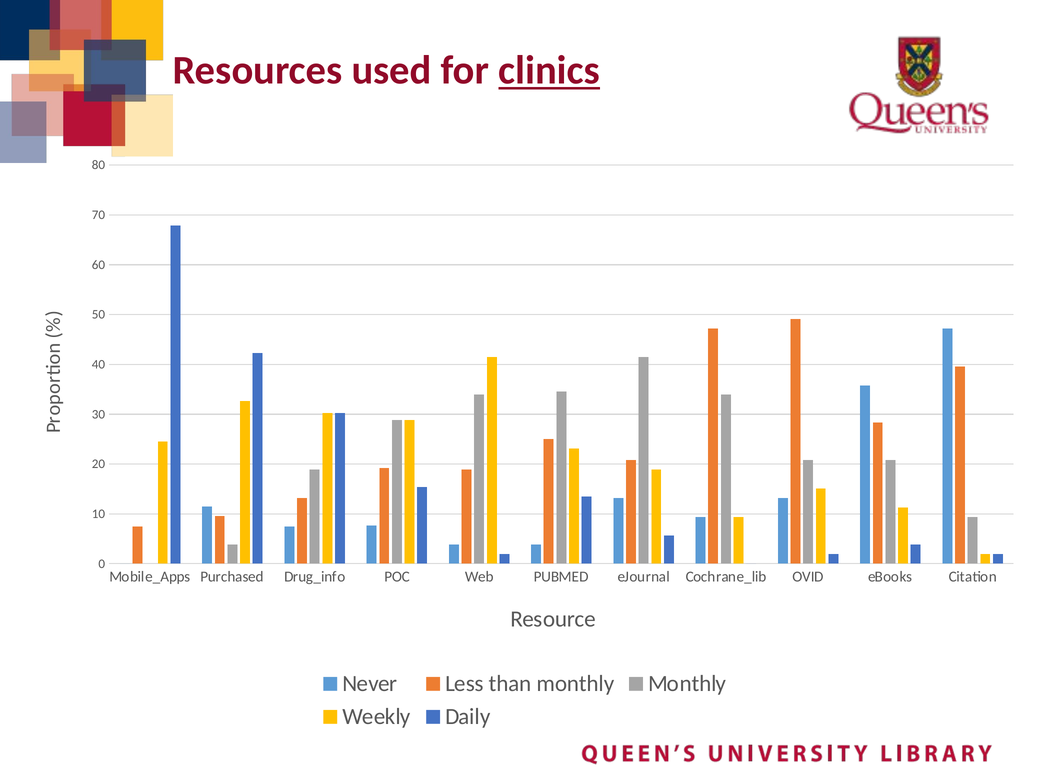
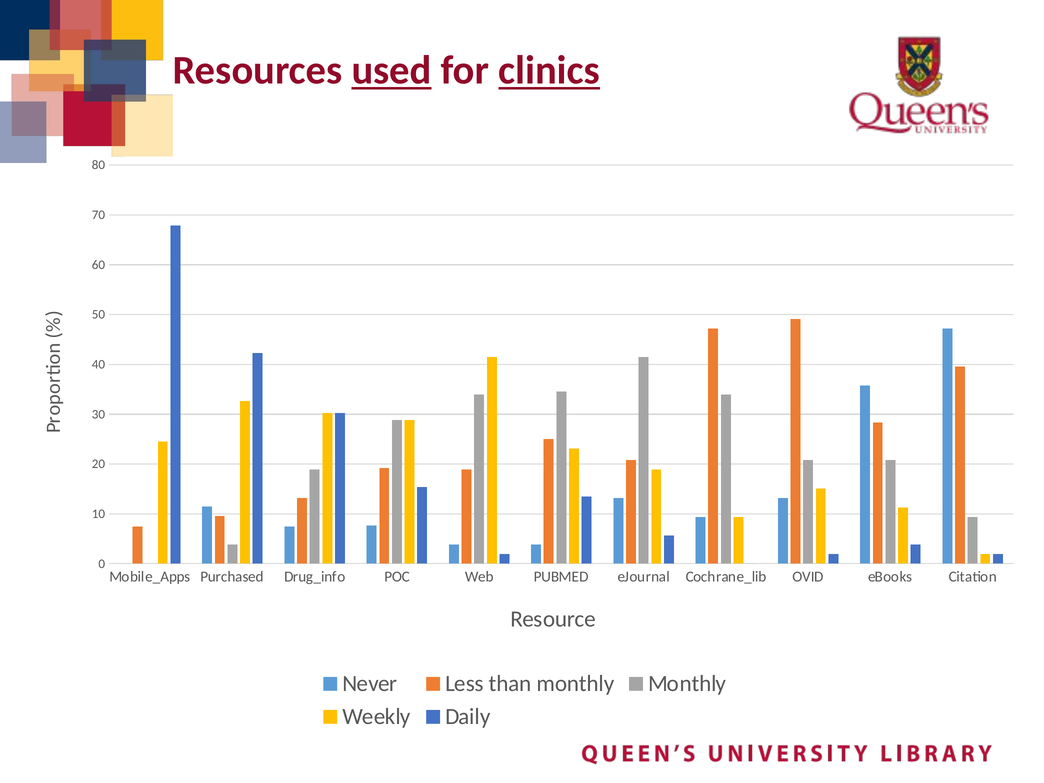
used underline: none -> present
